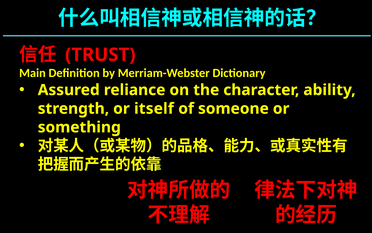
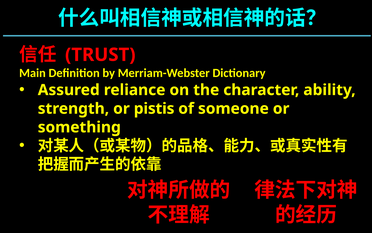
itself: itself -> pistis
